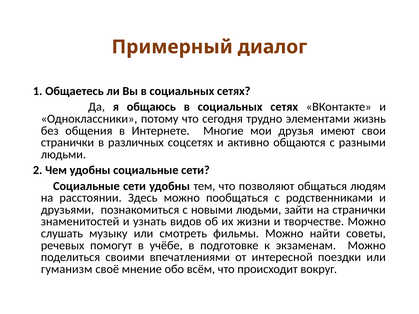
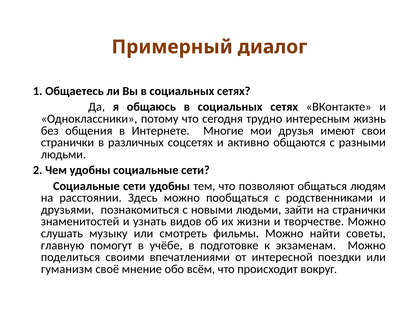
элементами: элементами -> интересным
речевых: речевых -> главную
